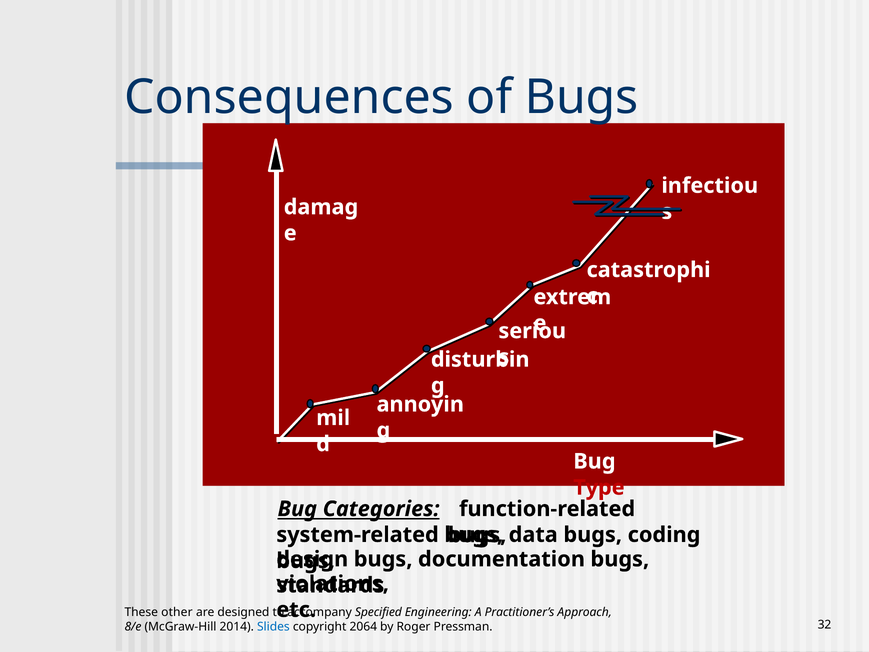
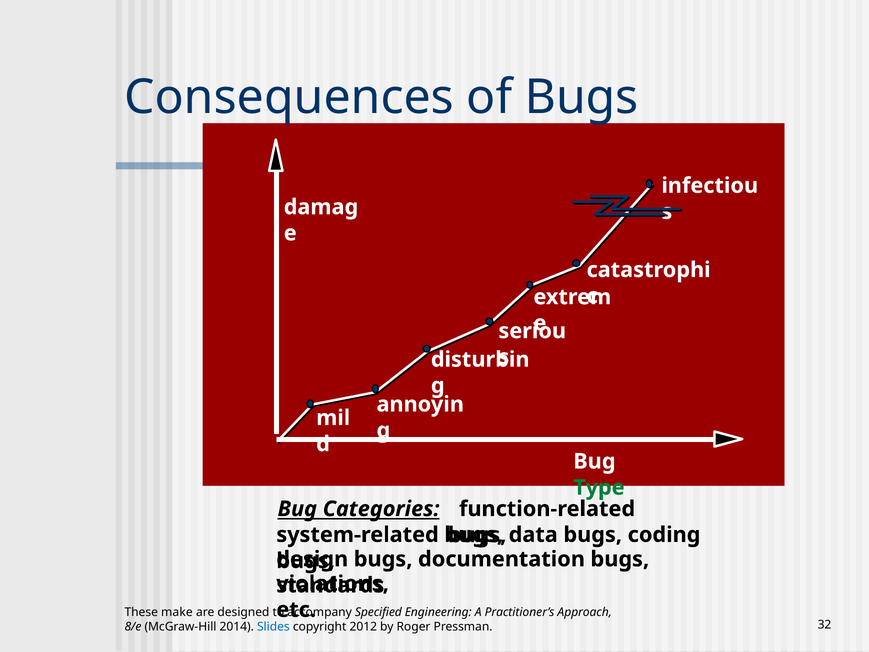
Type colour: red -> green
other: other -> make
2064: 2064 -> 2012
